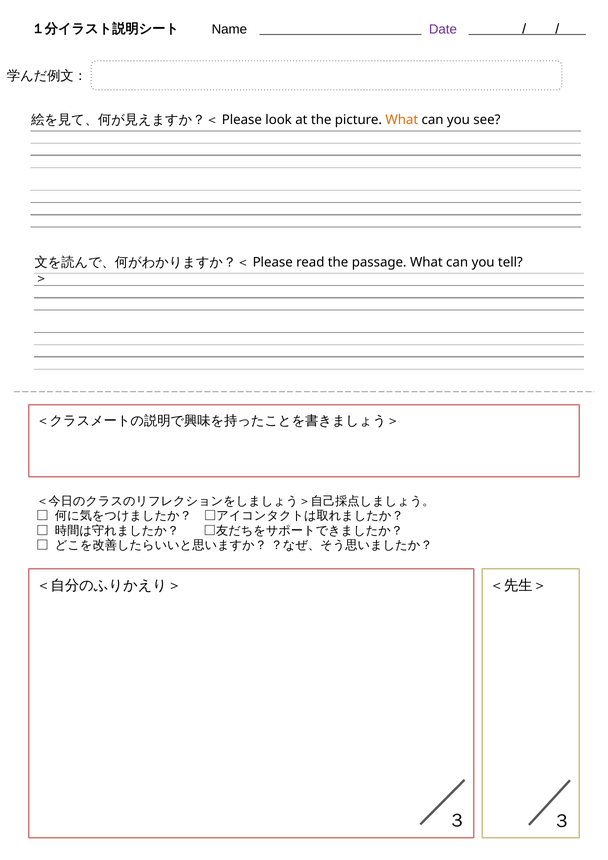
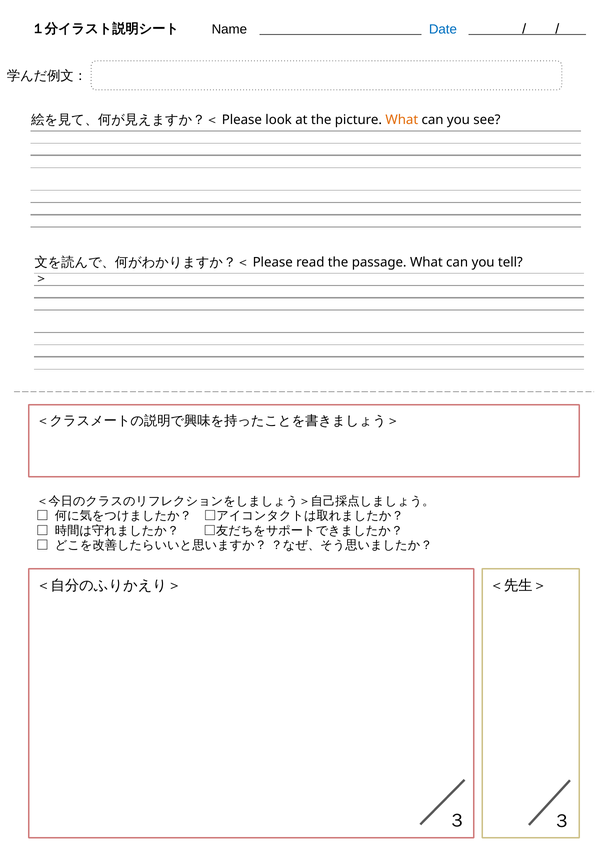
Date colour: purple -> blue
